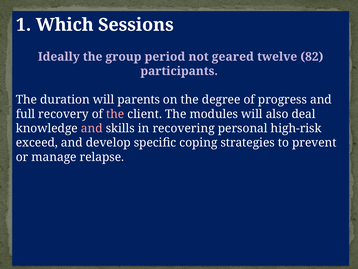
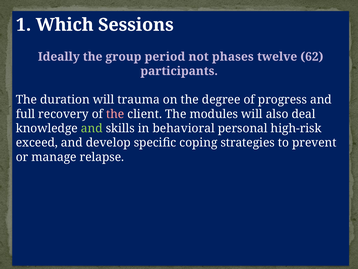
geared: geared -> phases
82: 82 -> 62
parents: parents -> trauma
and at (92, 128) colour: pink -> light green
recovering: recovering -> behavioral
